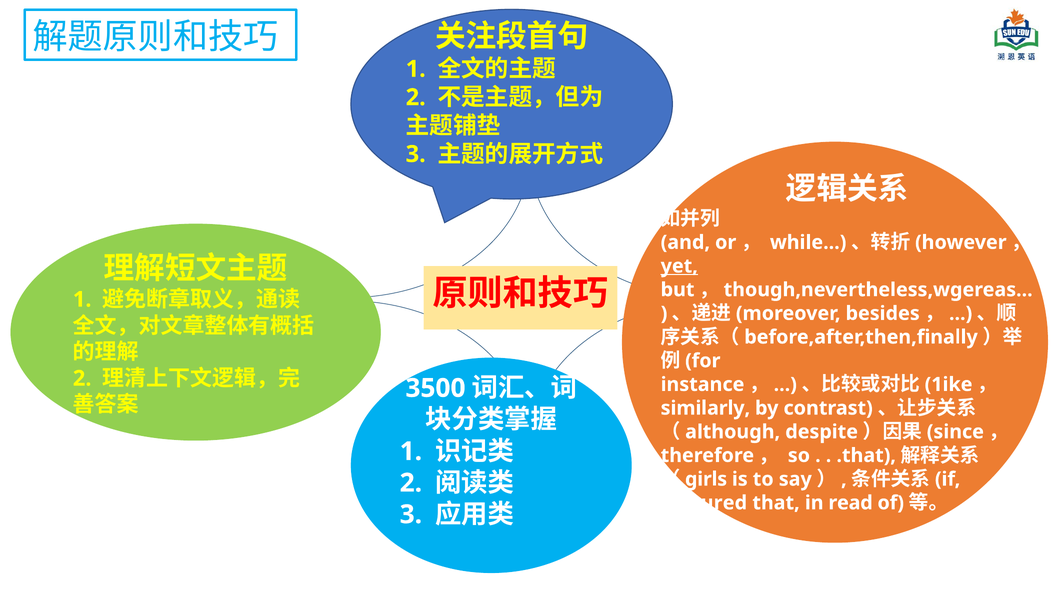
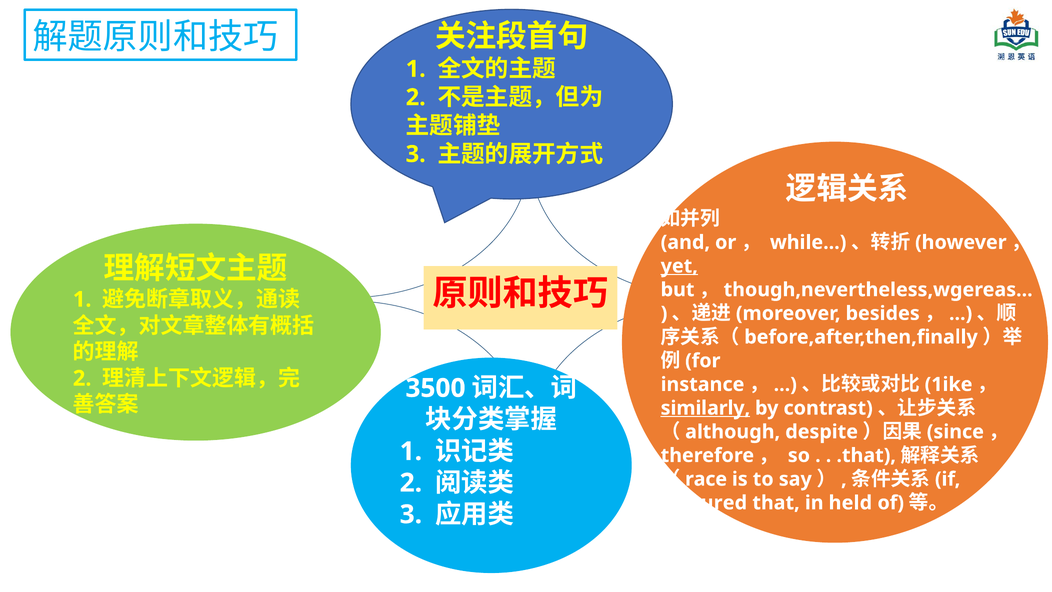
similarly underline: none -> present
girls: girls -> race
read: read -> held
